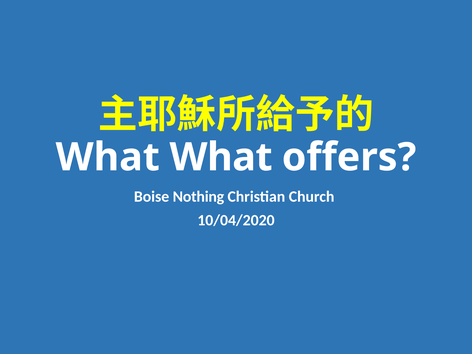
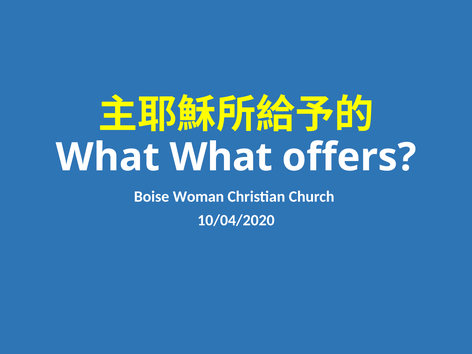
Nothing: Nothing -> Woman
